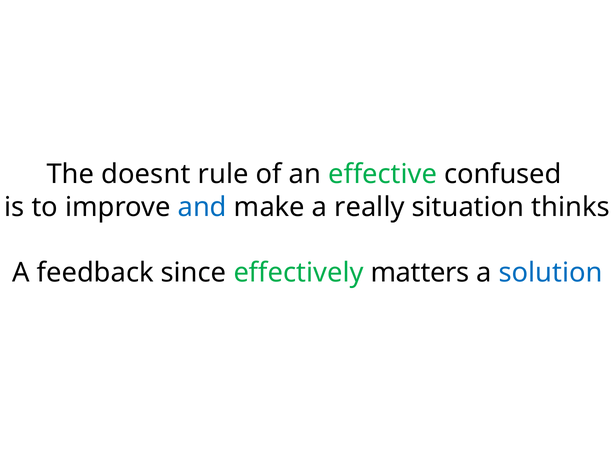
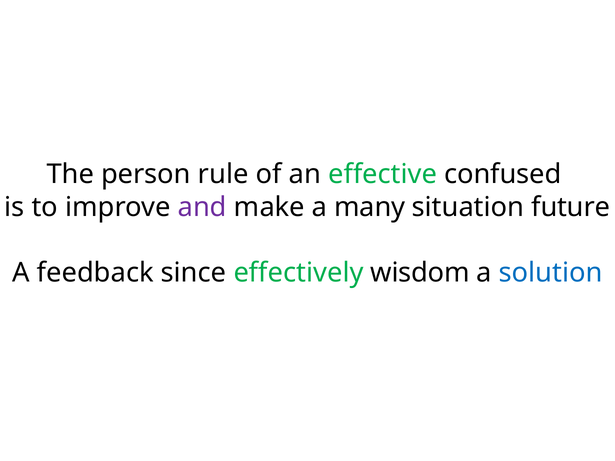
doesnt: doesnt -> person
and colour: blue -> purple
really: really -> many
thinks: thinks -> future
matters: matters -> wisdom
